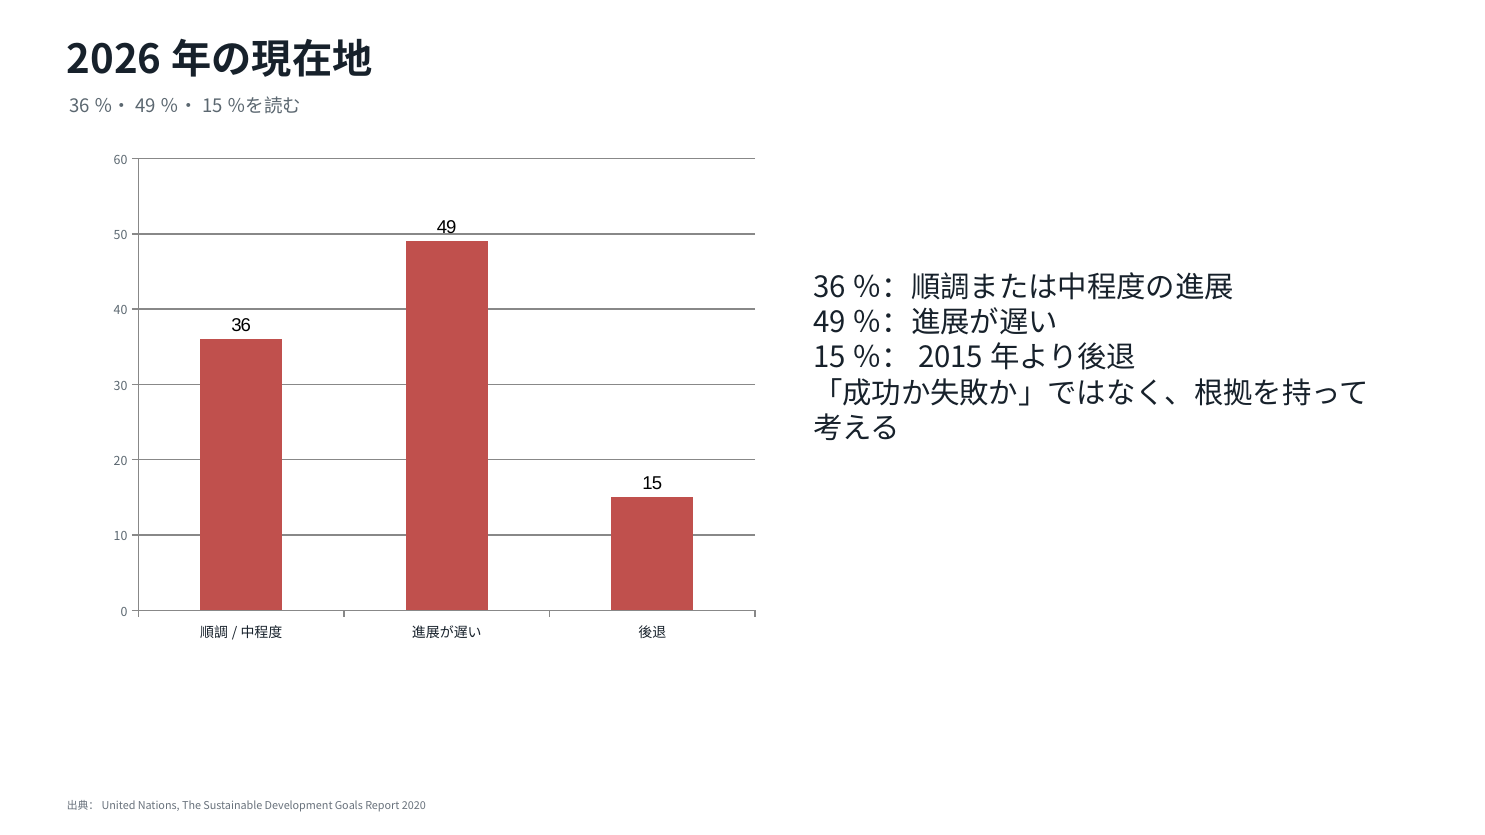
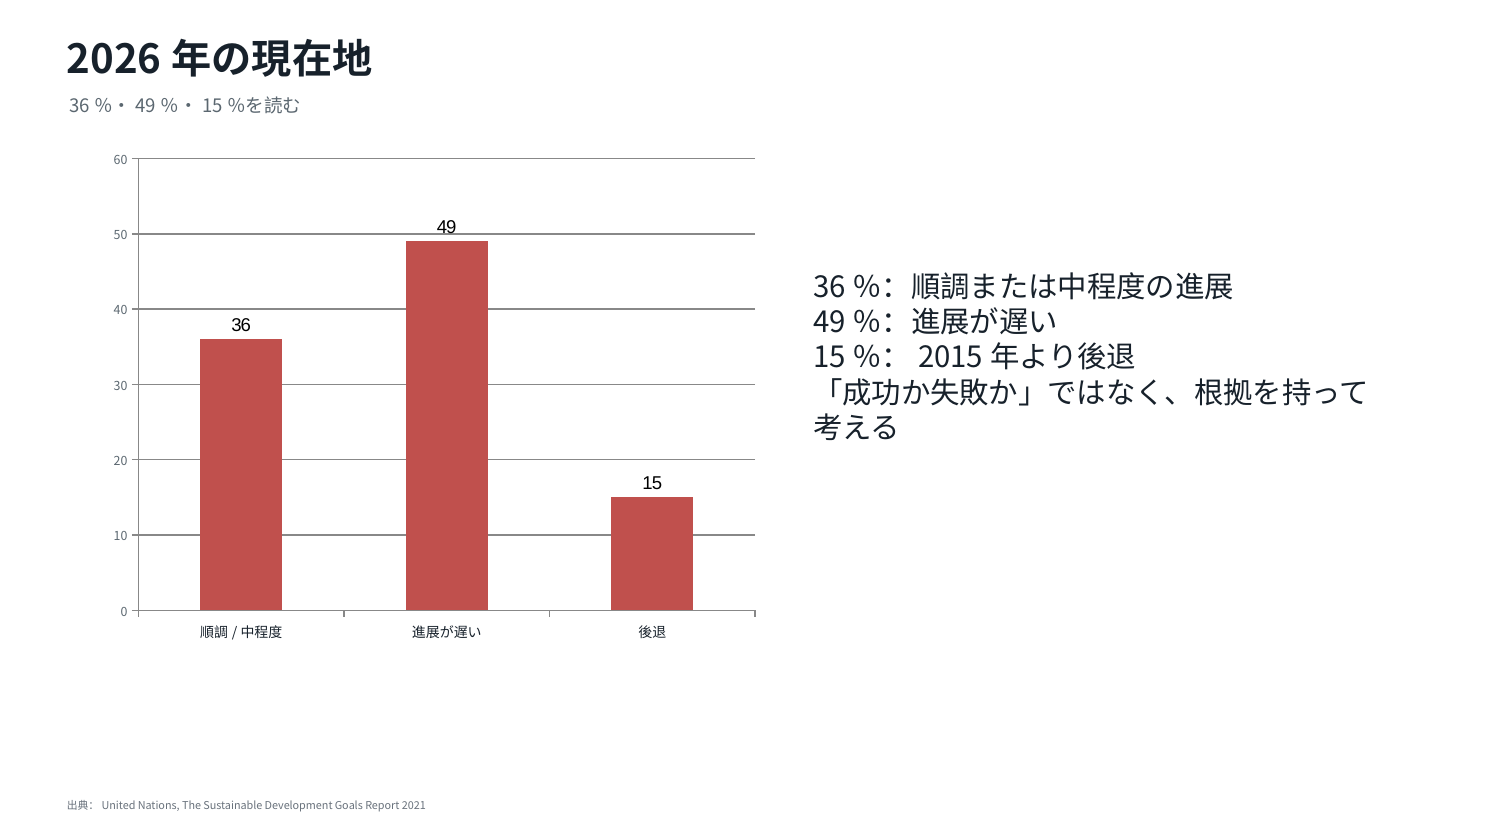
2020: 2020 -> 2021
